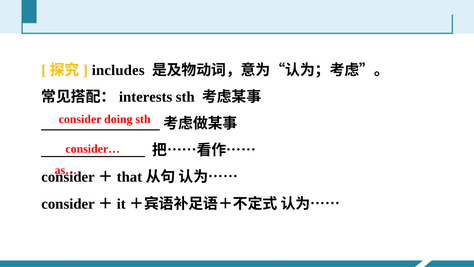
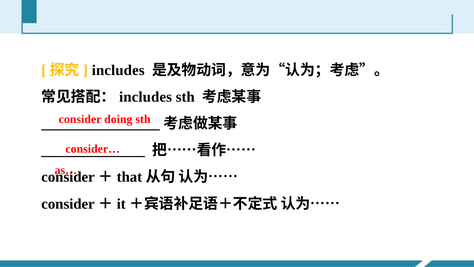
interests at (146, 97): interests -> includes
